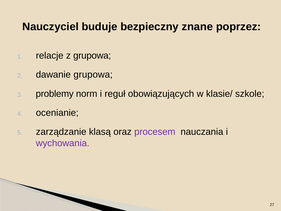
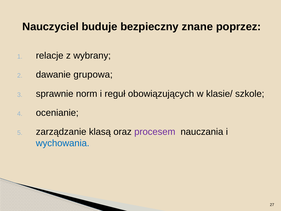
z grupowa: grupowa -> wybrany
problemy: problemy -> sprawnie
wychowania colour: purple -> blue
